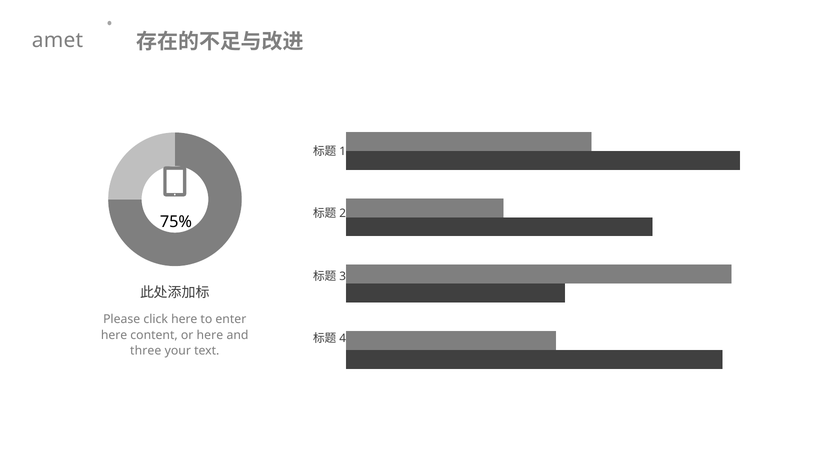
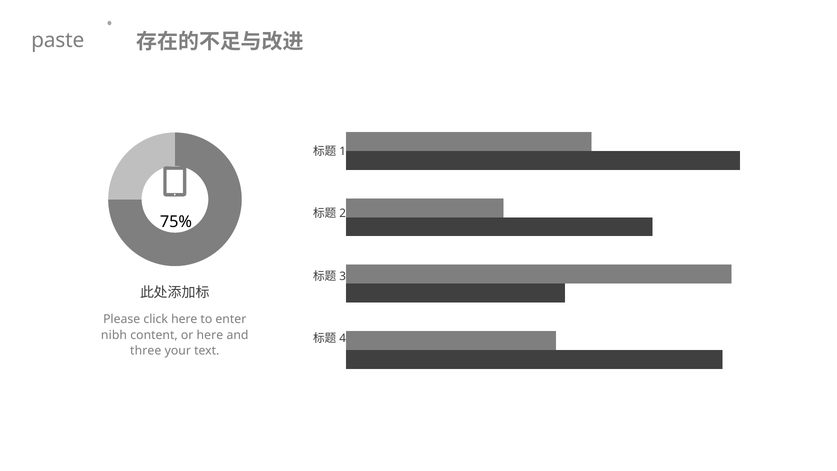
amet: amet -> paste
here at (114, 335): here -> nibh
